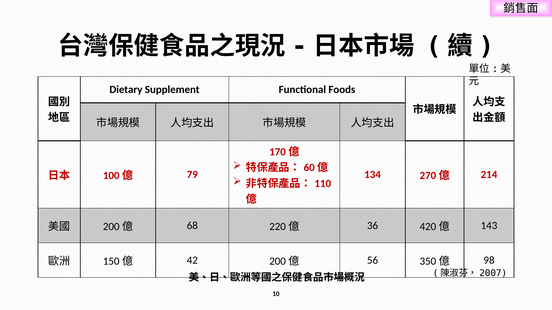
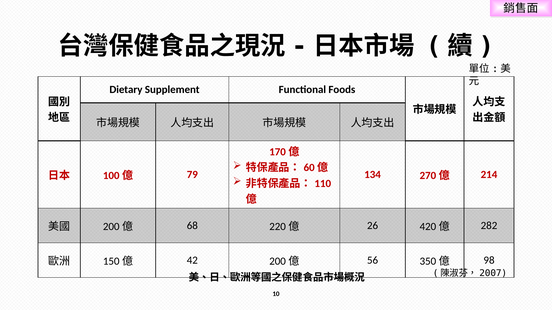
36: 36 -> 26
143: 143 -> 282
